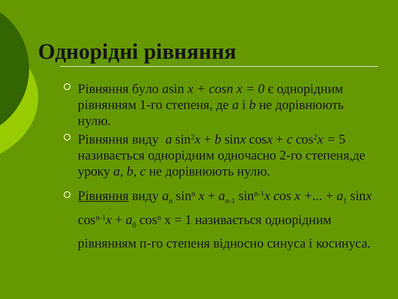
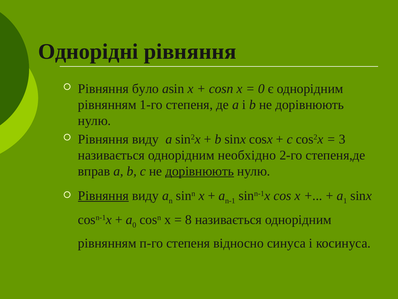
5: 5 -> 3
одночасно: одночасно -> необхідно
уроку: уроку -> вправ
дорівнюють at (200, 171) underline: none -> present
1 at (188, 219): 1 -> 8
